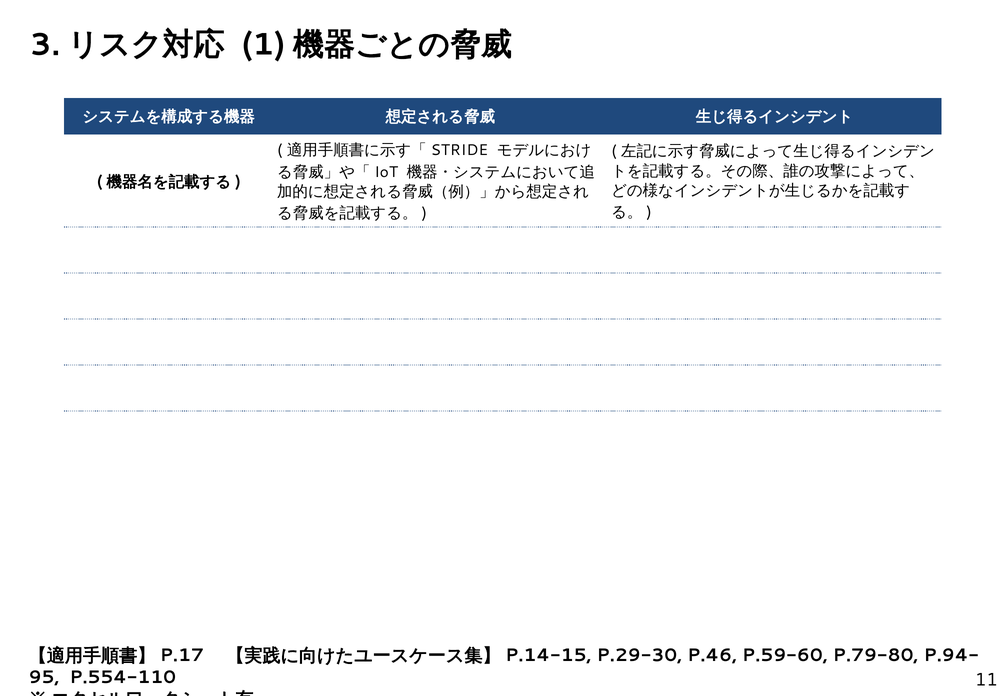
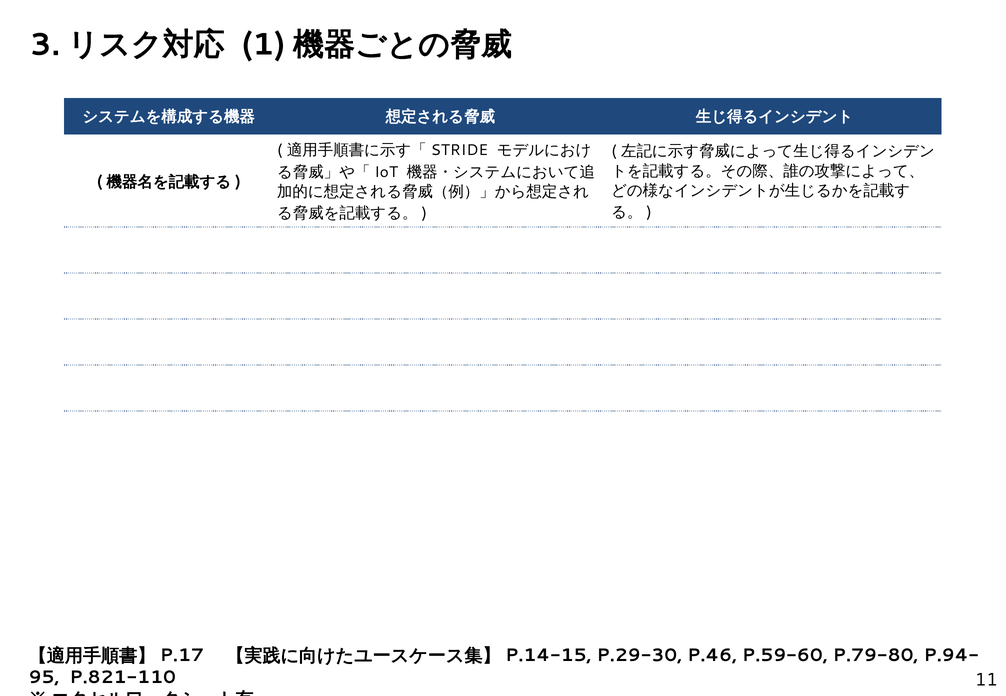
P.554-110: P.554-110 -> P.821-110
